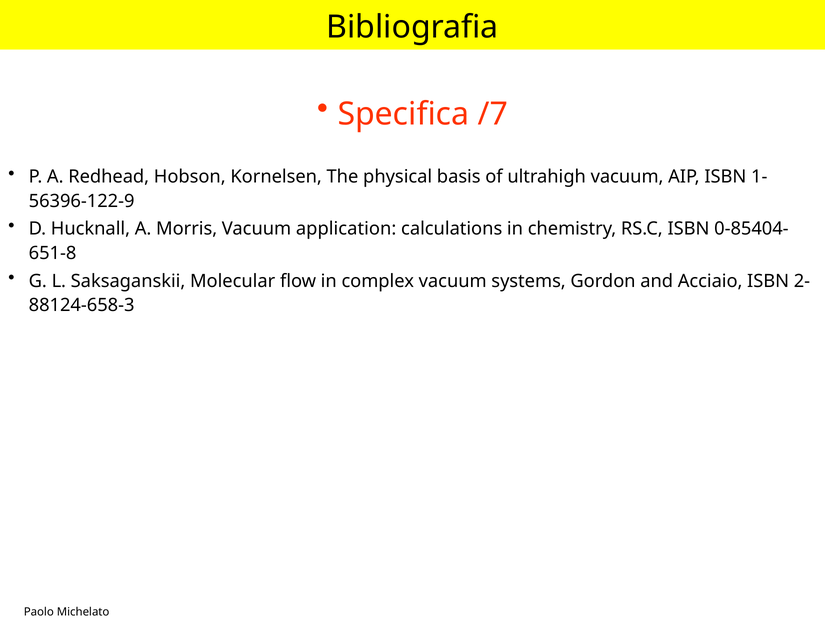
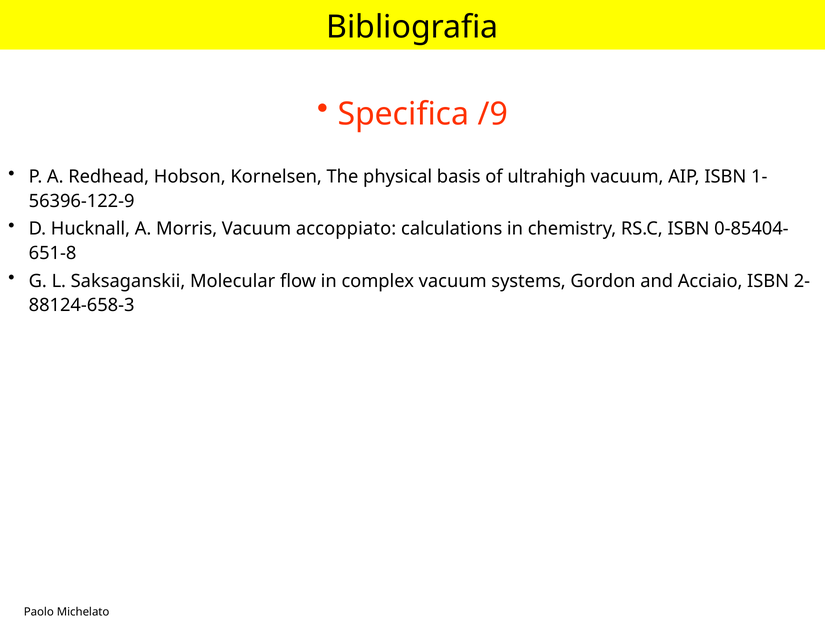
/7: /7 -> /9
application: application -> accoppiato
